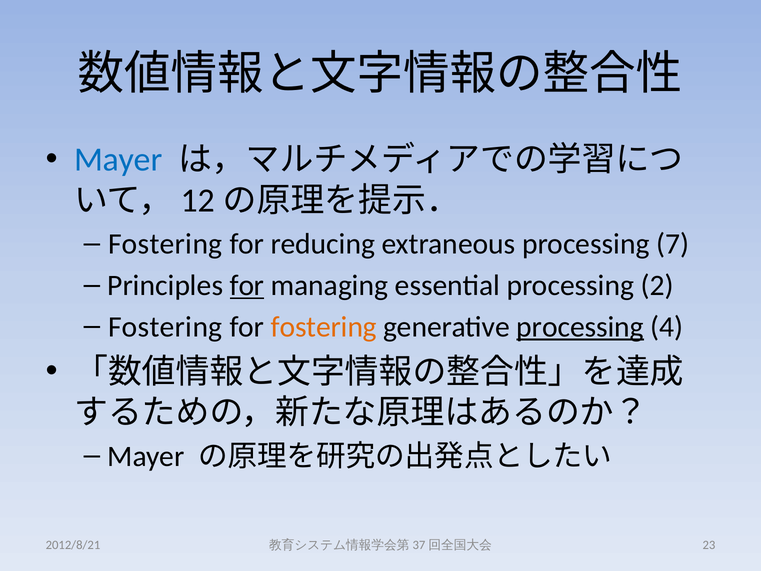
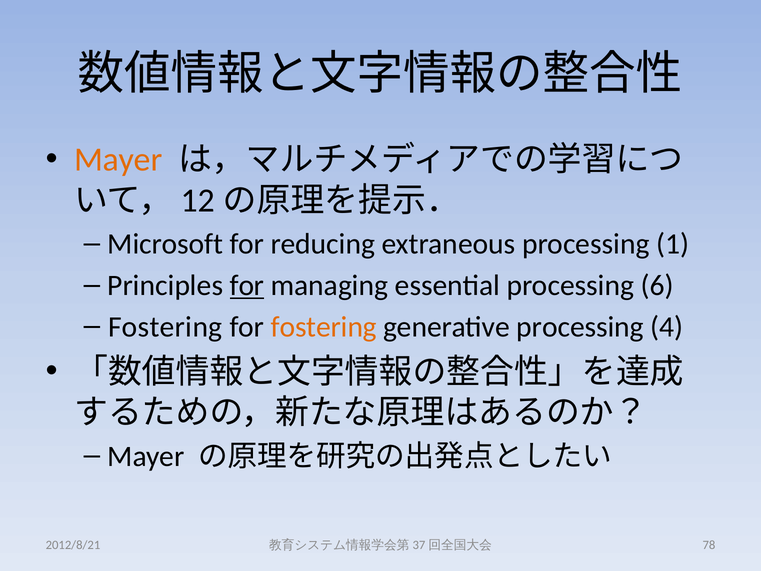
Mayer at (118, 160) colour: blue -> orange
Fostering at (165, 244): Fostering -> Microsoft
7: 7 -> 1
2: 2 -> 6
processing at (580, 327) underline: present -> none
23: 23 -> 78
